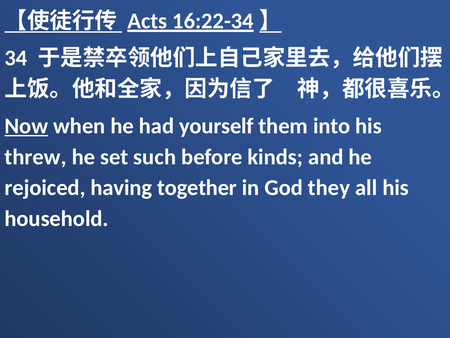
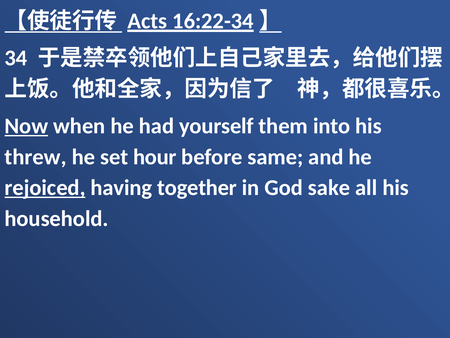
such: such -> hour
kinds: kinds -> same
rejoiced underline: none -> present
they: they -> sake
